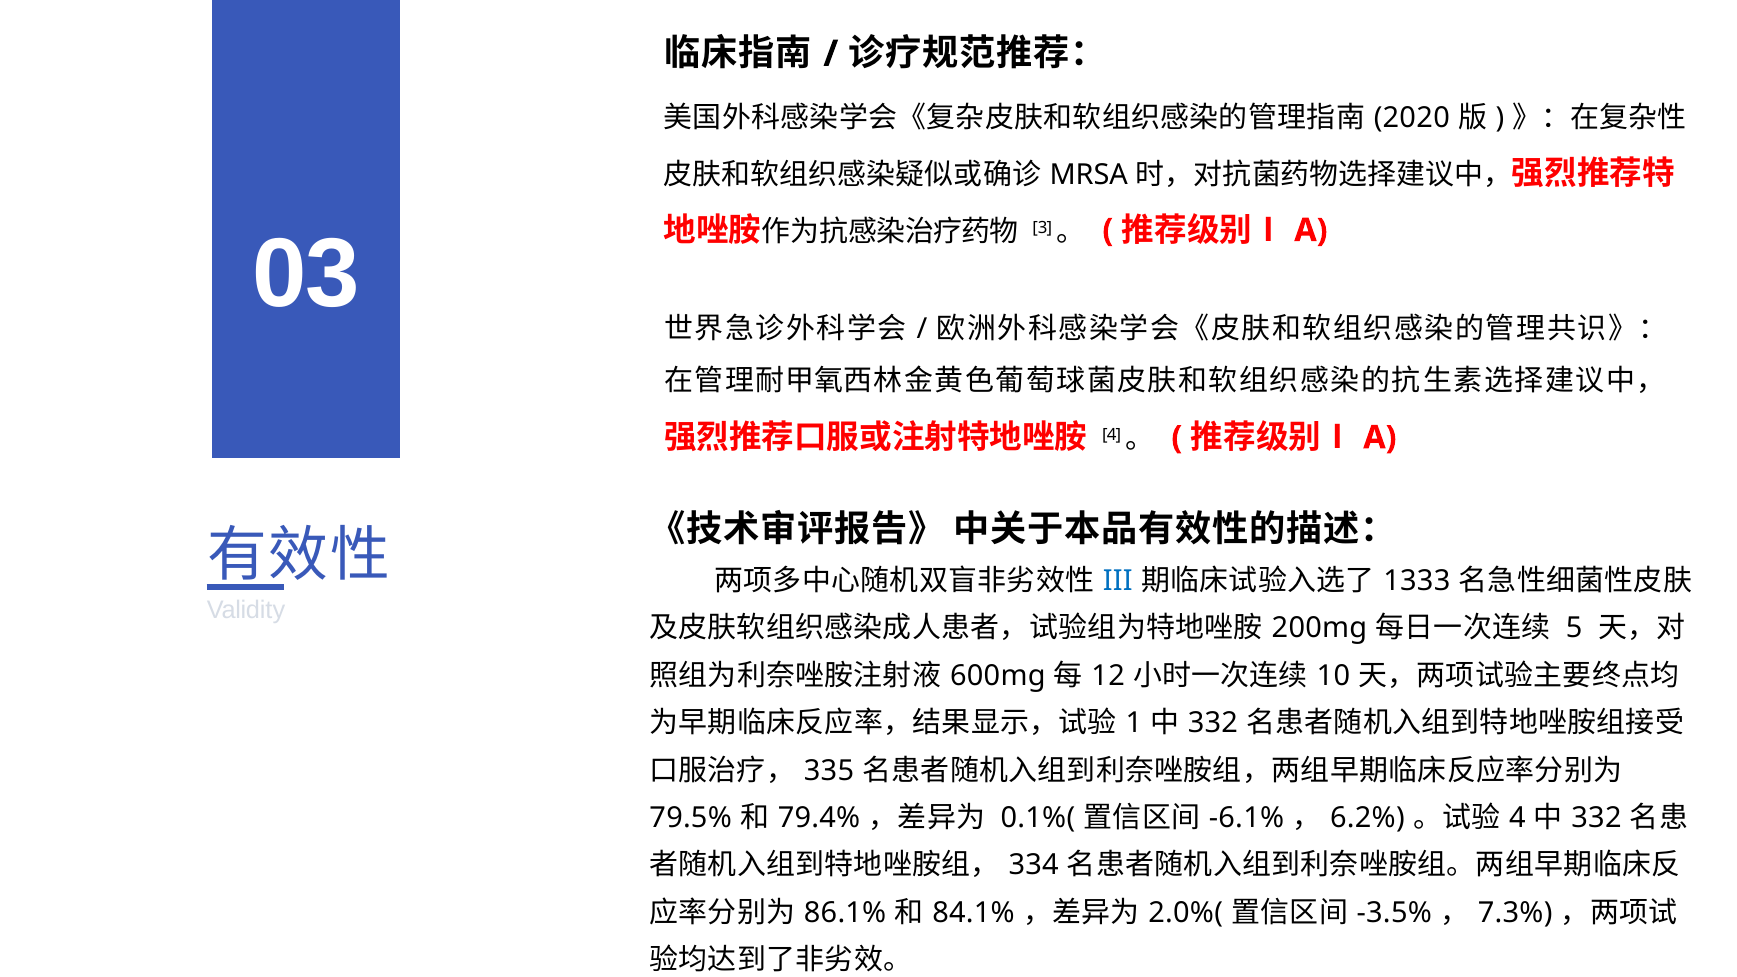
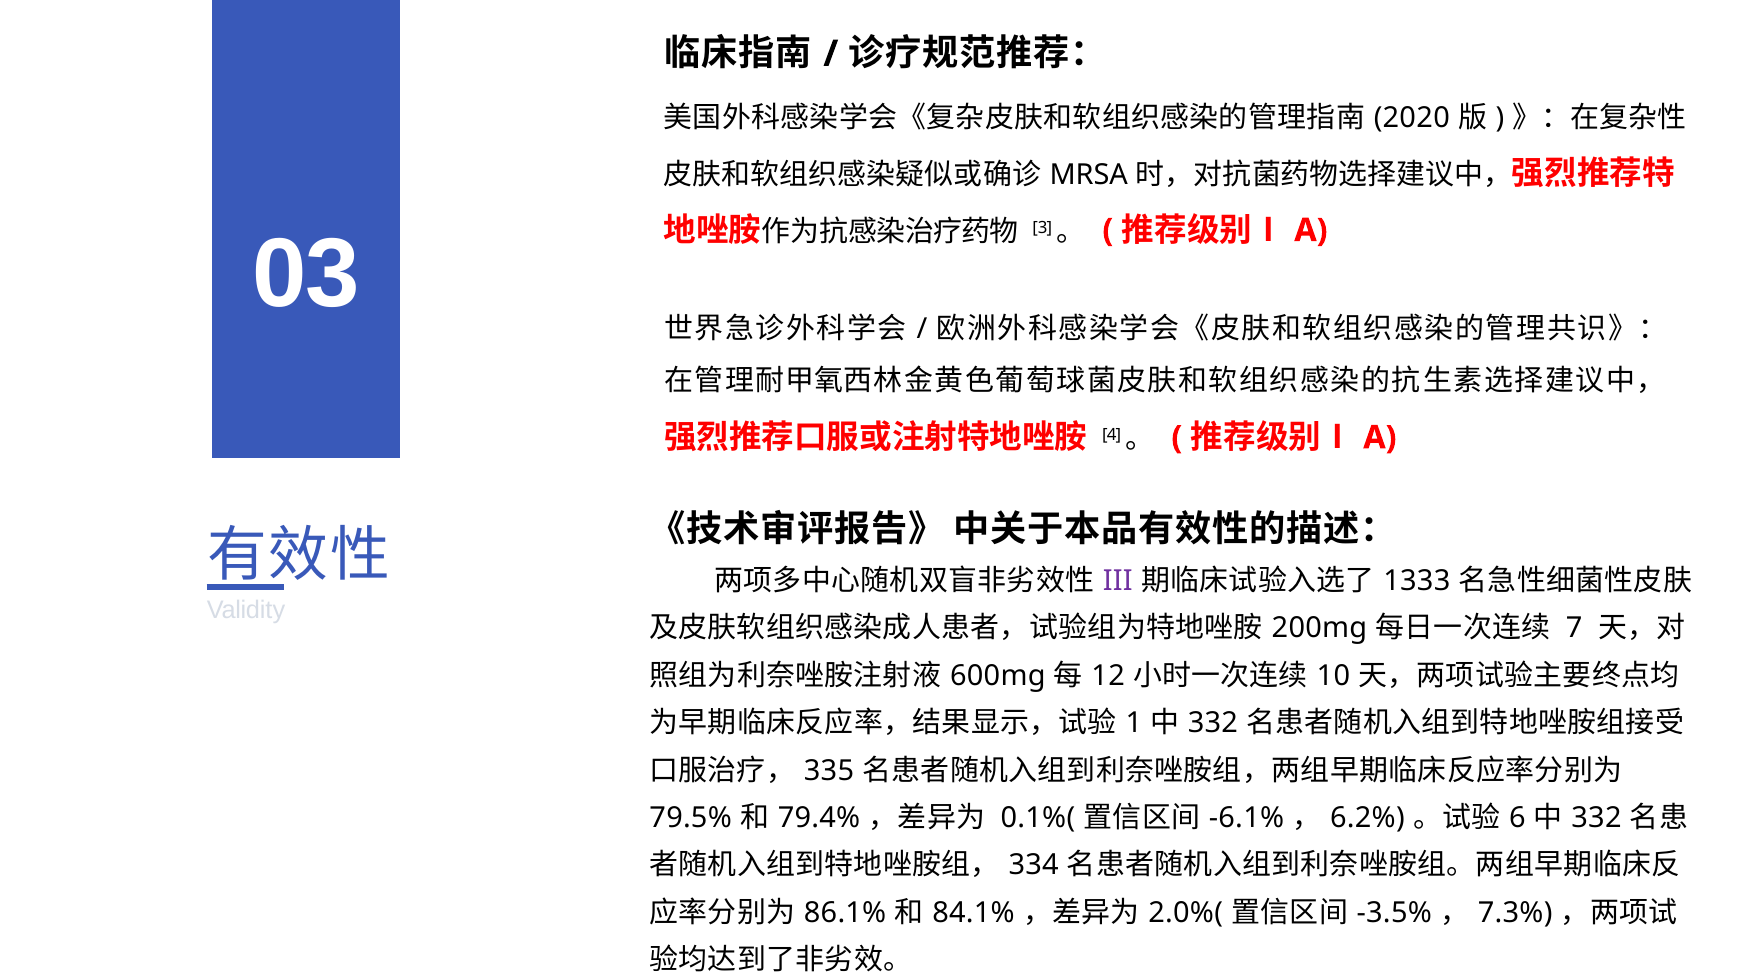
III at (1118, 581) colour: blue -> purple
5 at (1574, 628): 5 -> 7
4 at (1517, 818): 4 -> 6
